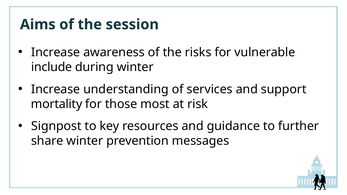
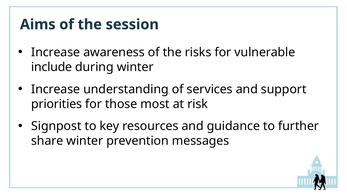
mortality: mortality -> priorities
